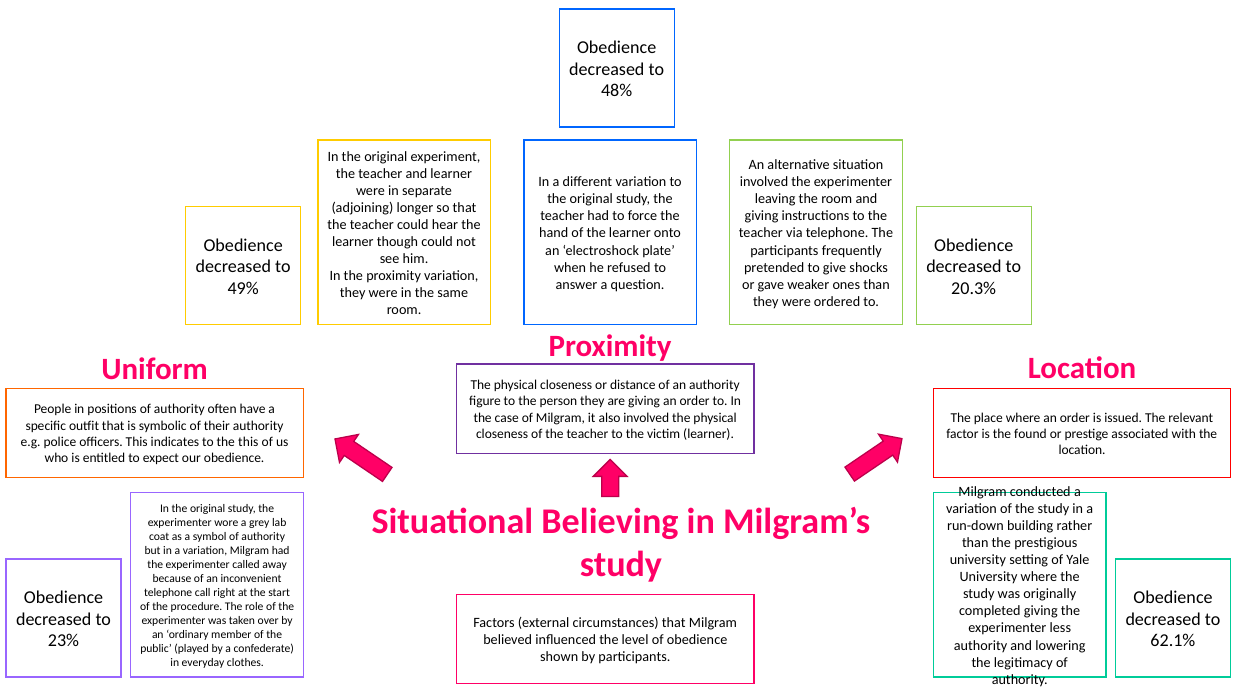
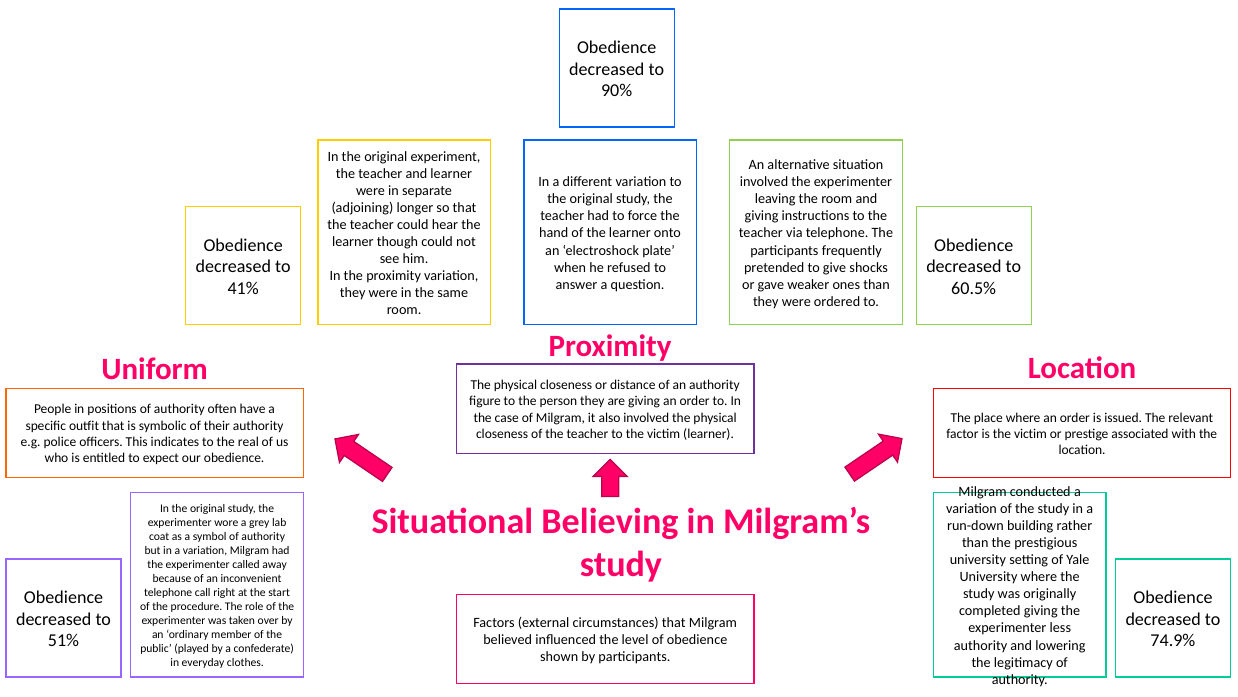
48%: 48% -> 90%
49%: 49% -> 41%
20.3%: 20.3% -> 60.5%
is the found: found -> victim
the this: this -> real
23%: 23% -> 51%
62.1%: 62.1% -> 74.9%
